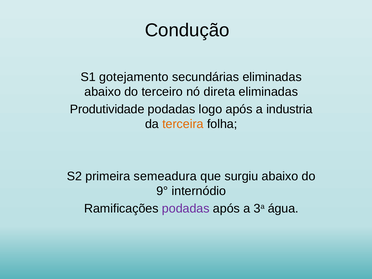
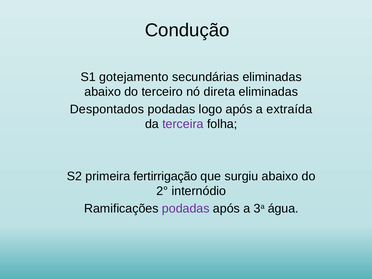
Produtividade: Produtividade -> Despontados
industria: industria -> extraída
terceira colour: orange -> purple
semeadura: semeadura -> fertirrigação
9°: 9° -> 2°
